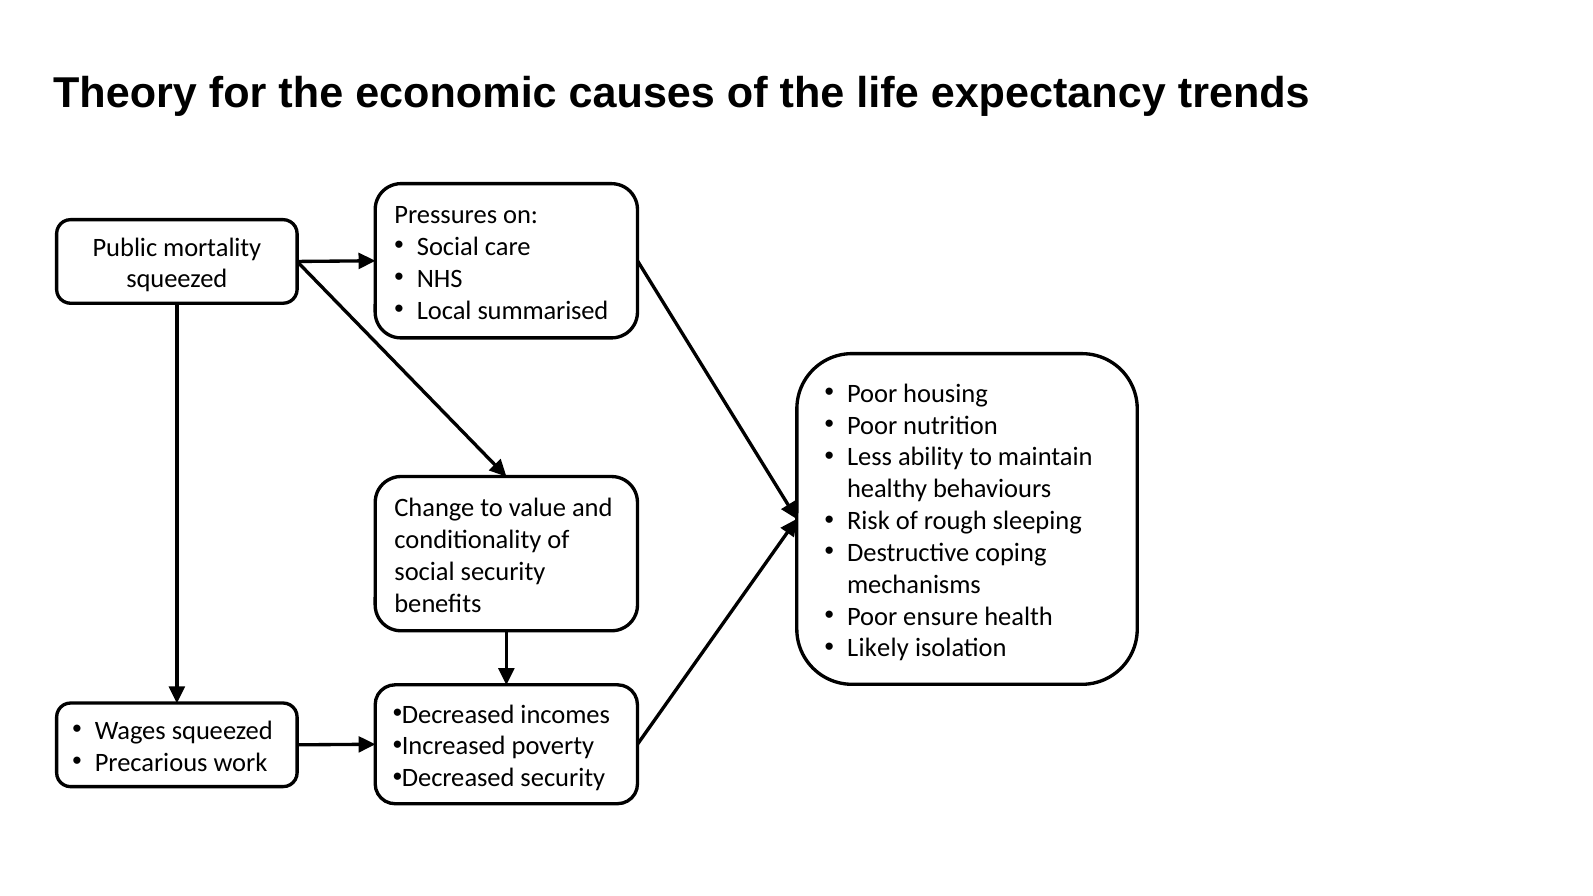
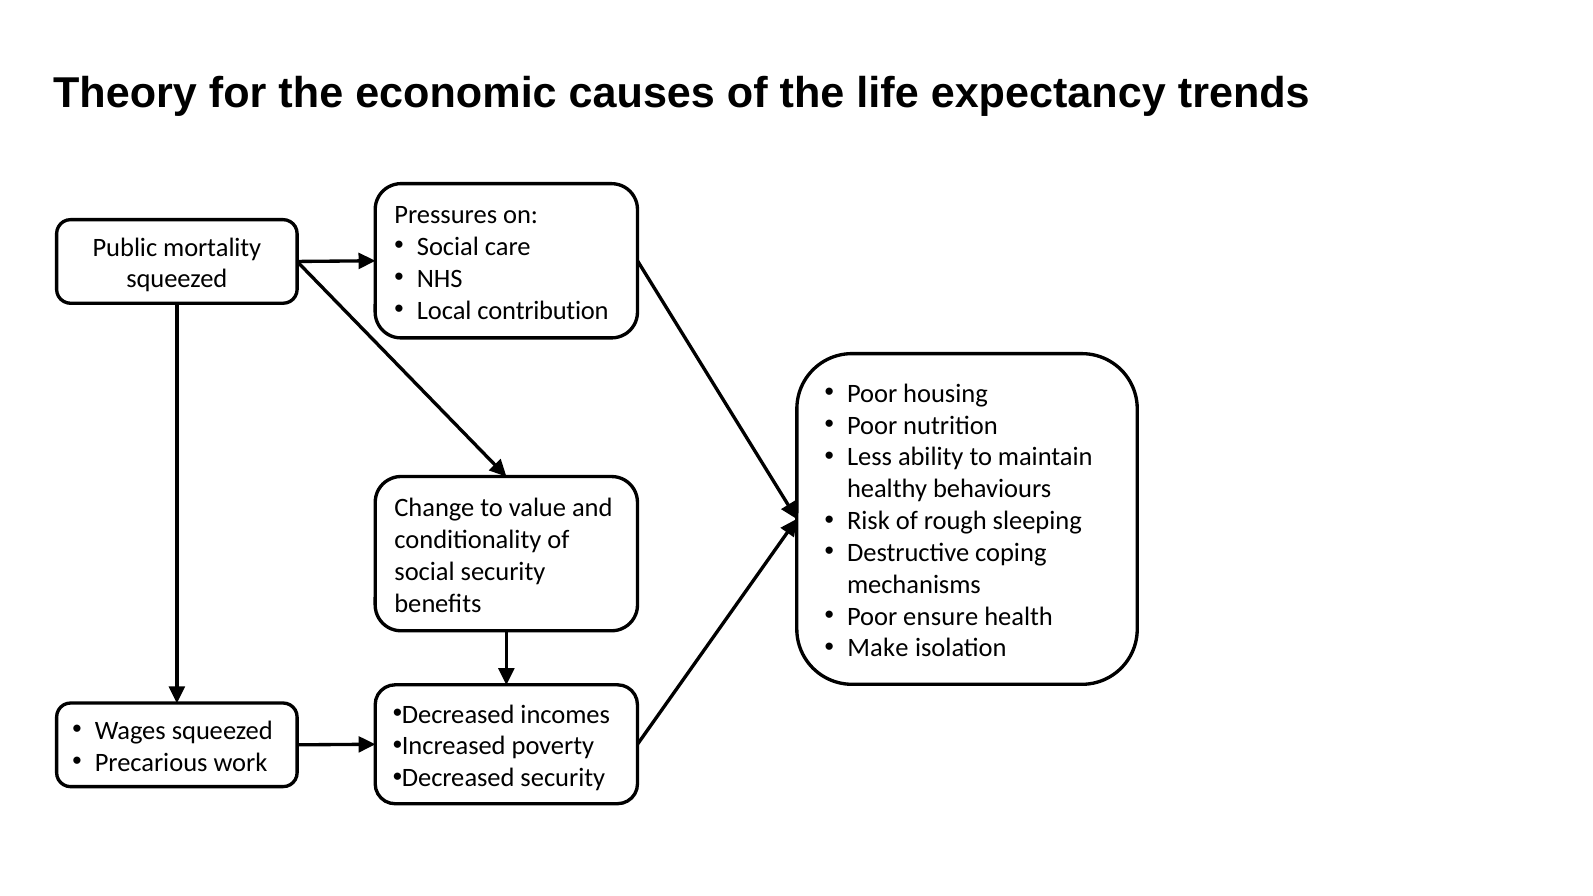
summarised: summarised -> contribution
Likely: Likely -> Make
